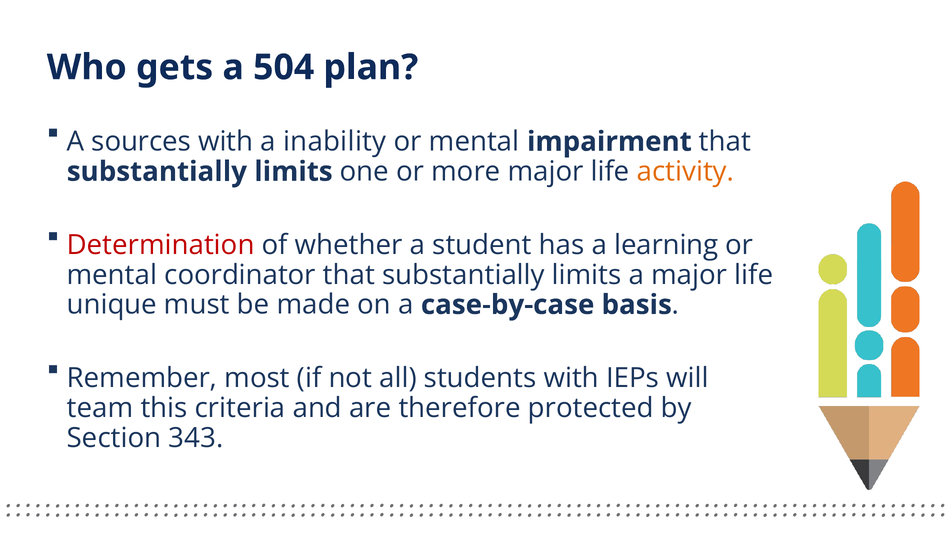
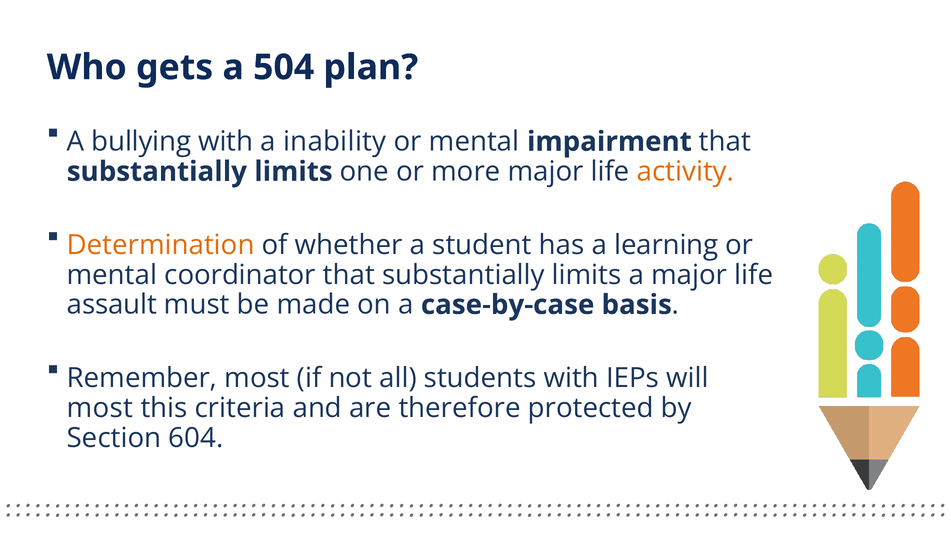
sources: sources -> bullying
Determination colour: red -> orange
unique: unique -> assault
team at (100, 408): team -> most
343: 343 -> 604
